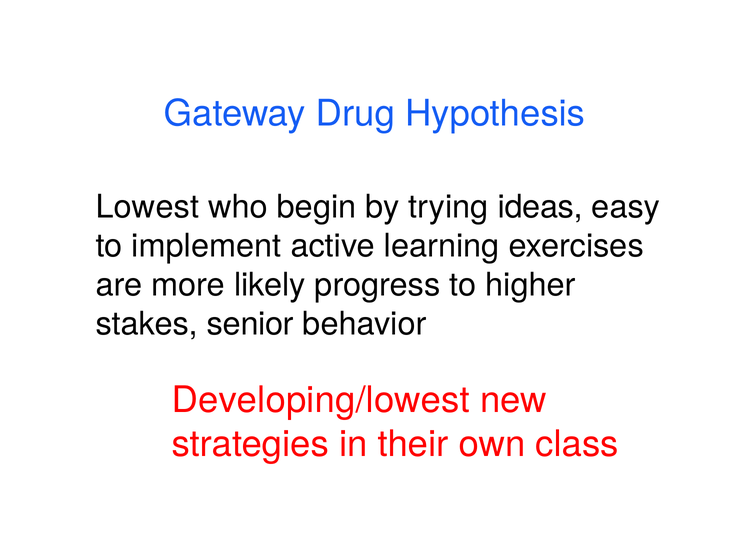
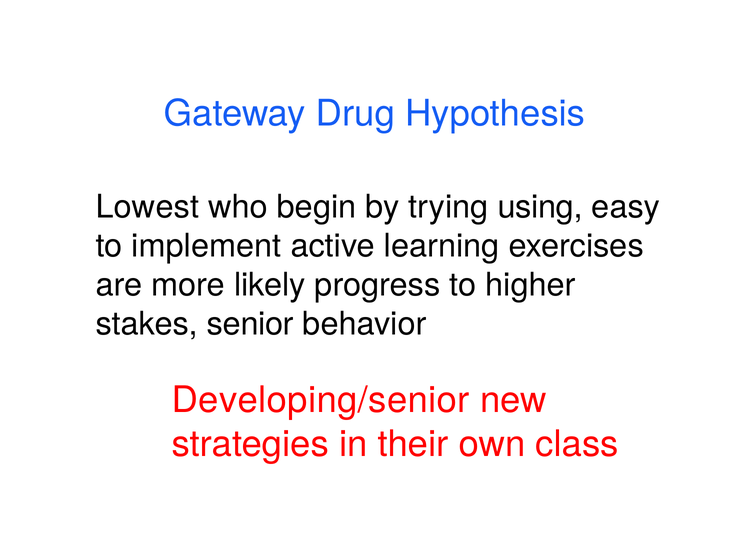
ideas: ideas -> using
Developing/lowest: Developing/lowest -> Developing/senior
